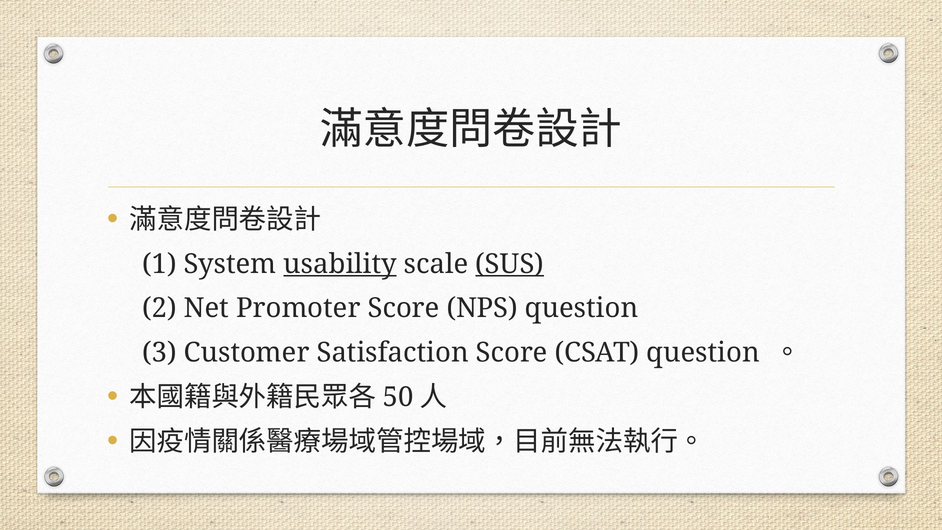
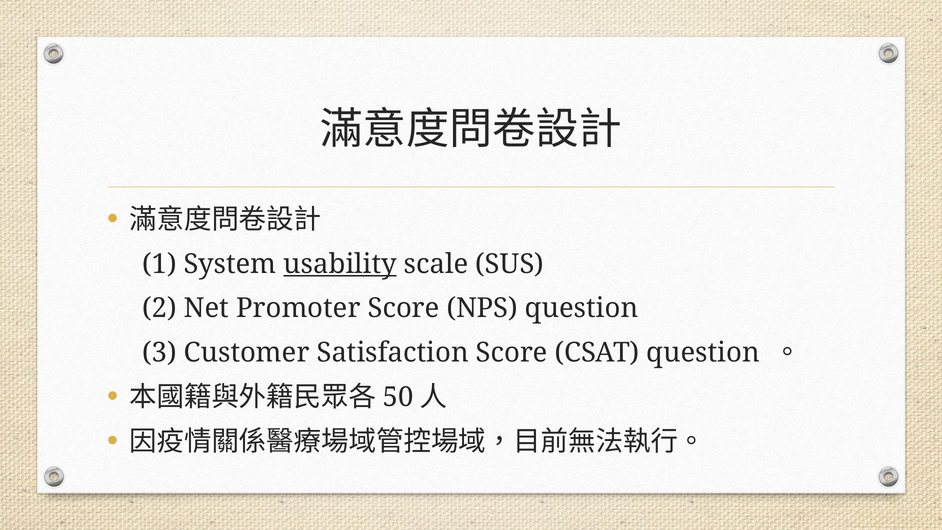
SUS underline: present -> none
